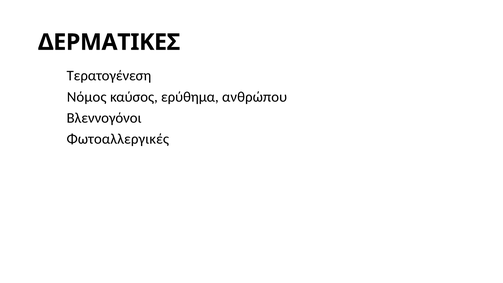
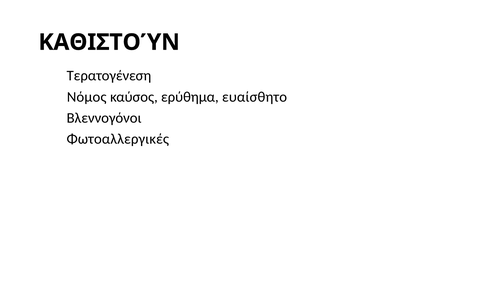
ΔΕΡΜΑΤΙΚΕΣ: ΔΕΡΜΑΤΙΚΕΣ -> ΚΑΘΙΣΤΟΎΝ
ανθρώπου: ανθρώπου -> ευαίσθητο
